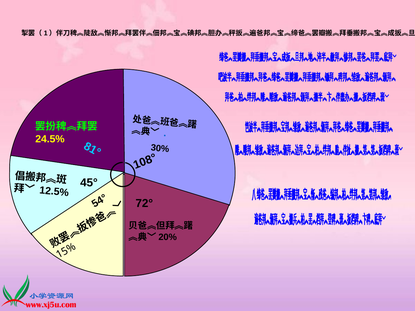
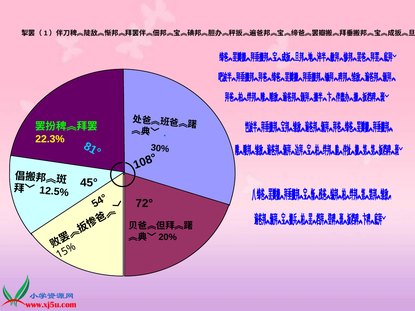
24.5%: 24.5% -> 22.3%
